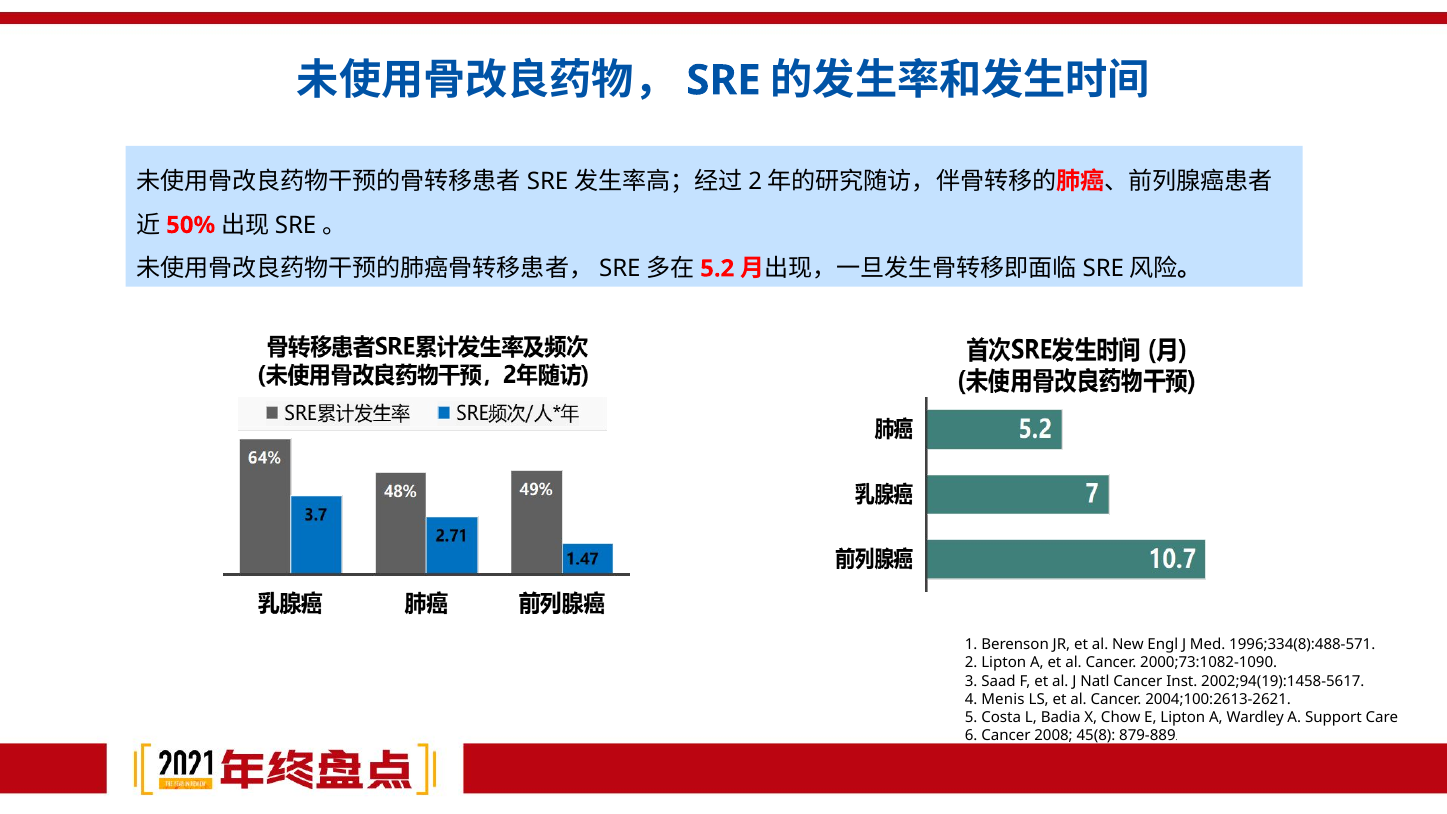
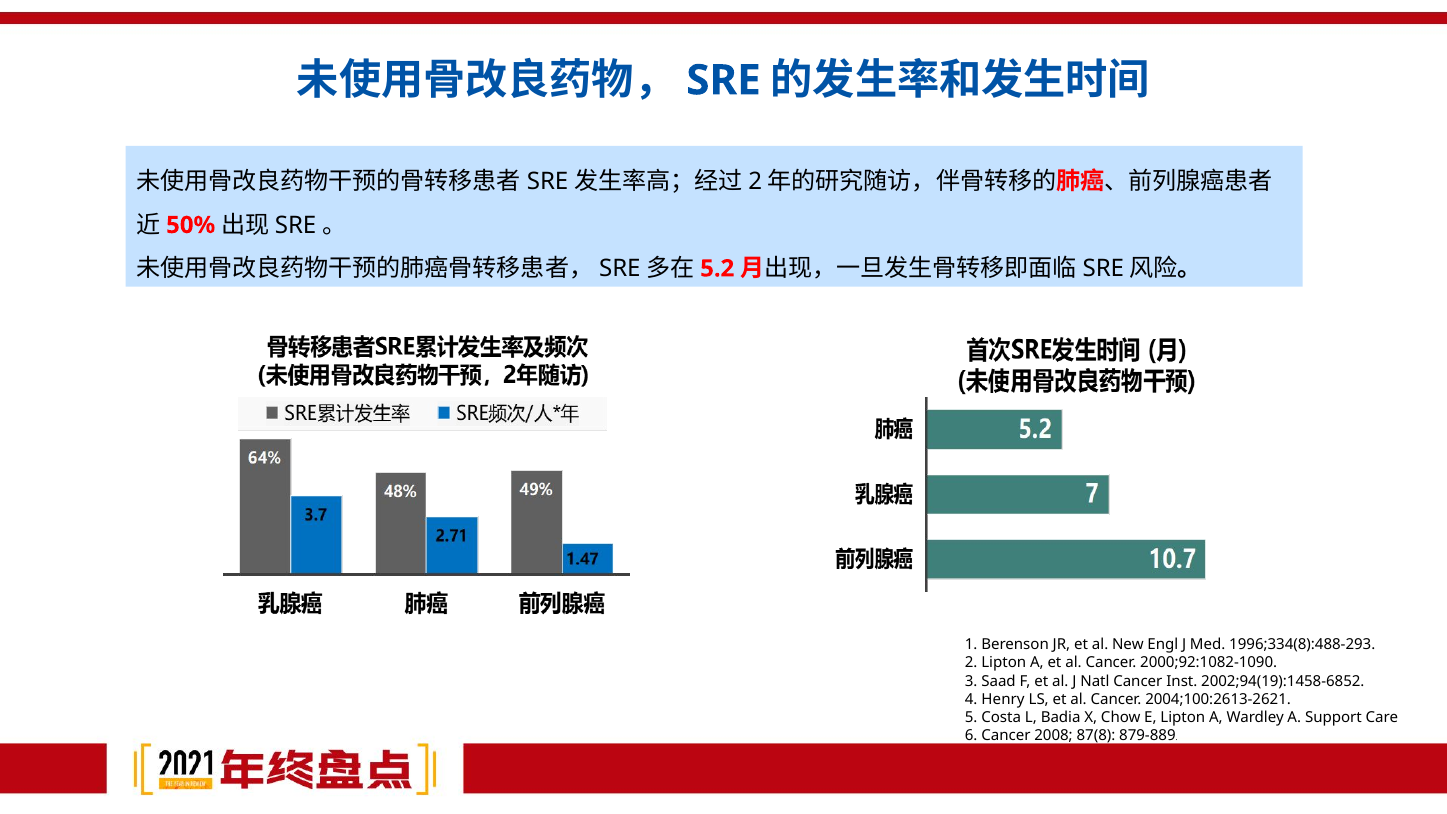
1996;334(8):488-571: 1996;334(8):488-571 -> 1996;334(8):488-293
2000;73:1082-1090: 2000;73:1082-1090 -> 2000;92:1082-1090
2002;94(19):1458-5617: 2002;94(19):1458-5617 -> 2002;94(19):1458-6852
Menis: Menis -> Henry
45(8: 45(8 -> 87(8
